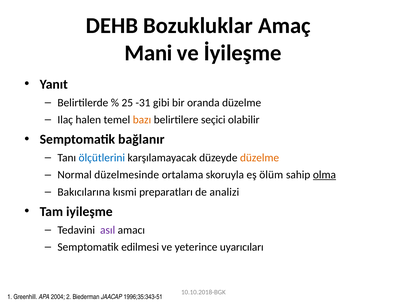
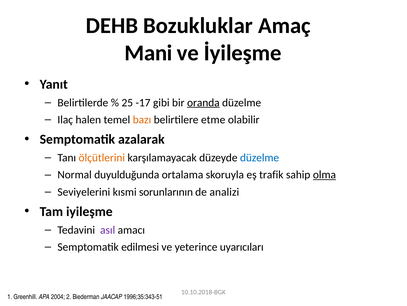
-31: -31 -> -17
oranda underline: none -> present
seçici: seçici -> etme
bağlanır: bağlanır -> azalarak
ölçütlerini colour: blue -> orange
düzelme at (260, 157) colour: orange -> blue
düzelmesinde: düzelmesinde -> duyulduğunda
ölüm: ölüm -> trafik
Bakıcılarına: Bakıcılarına -> Seviyelerini
preparatları: preparatları -> sorunlarının
